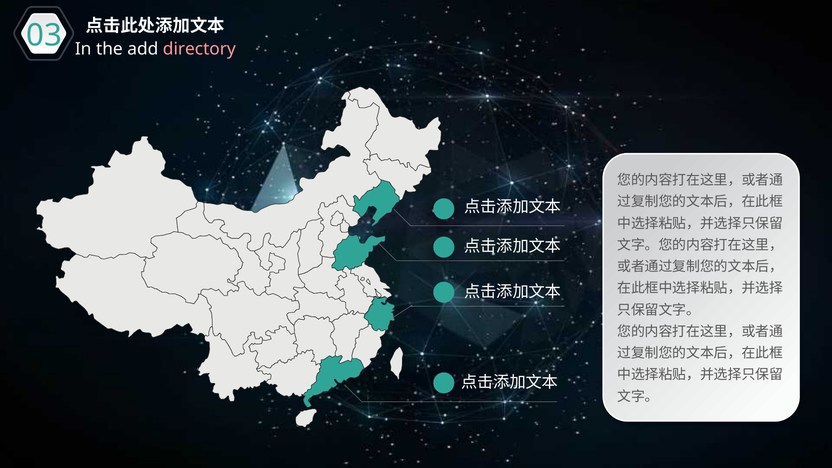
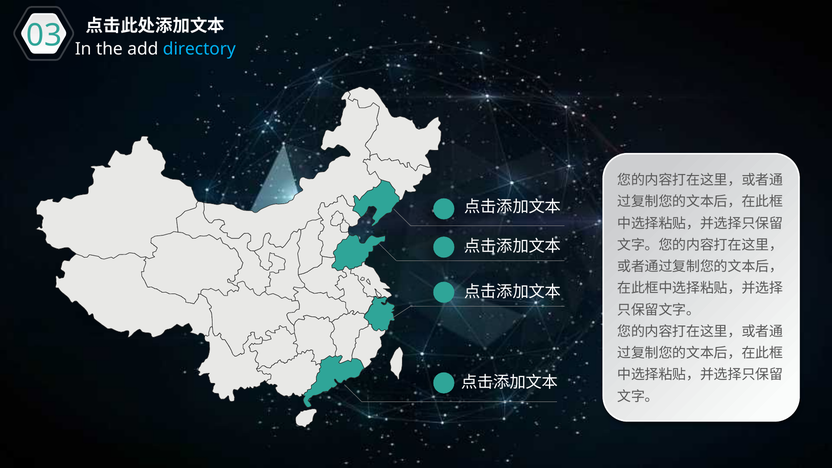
directory colour: pink -> light blue
